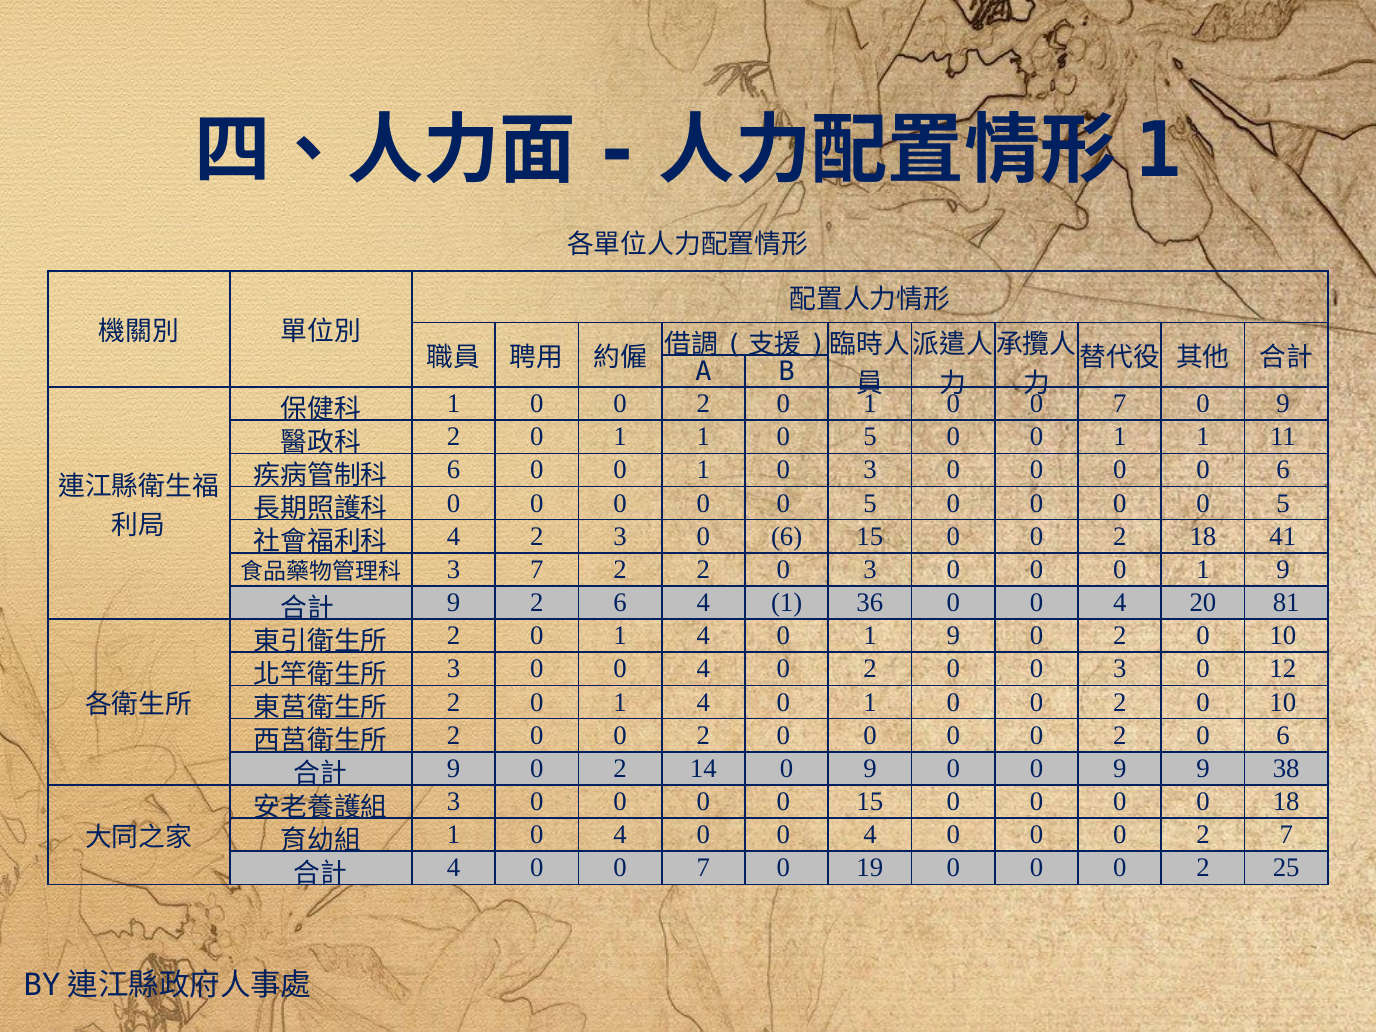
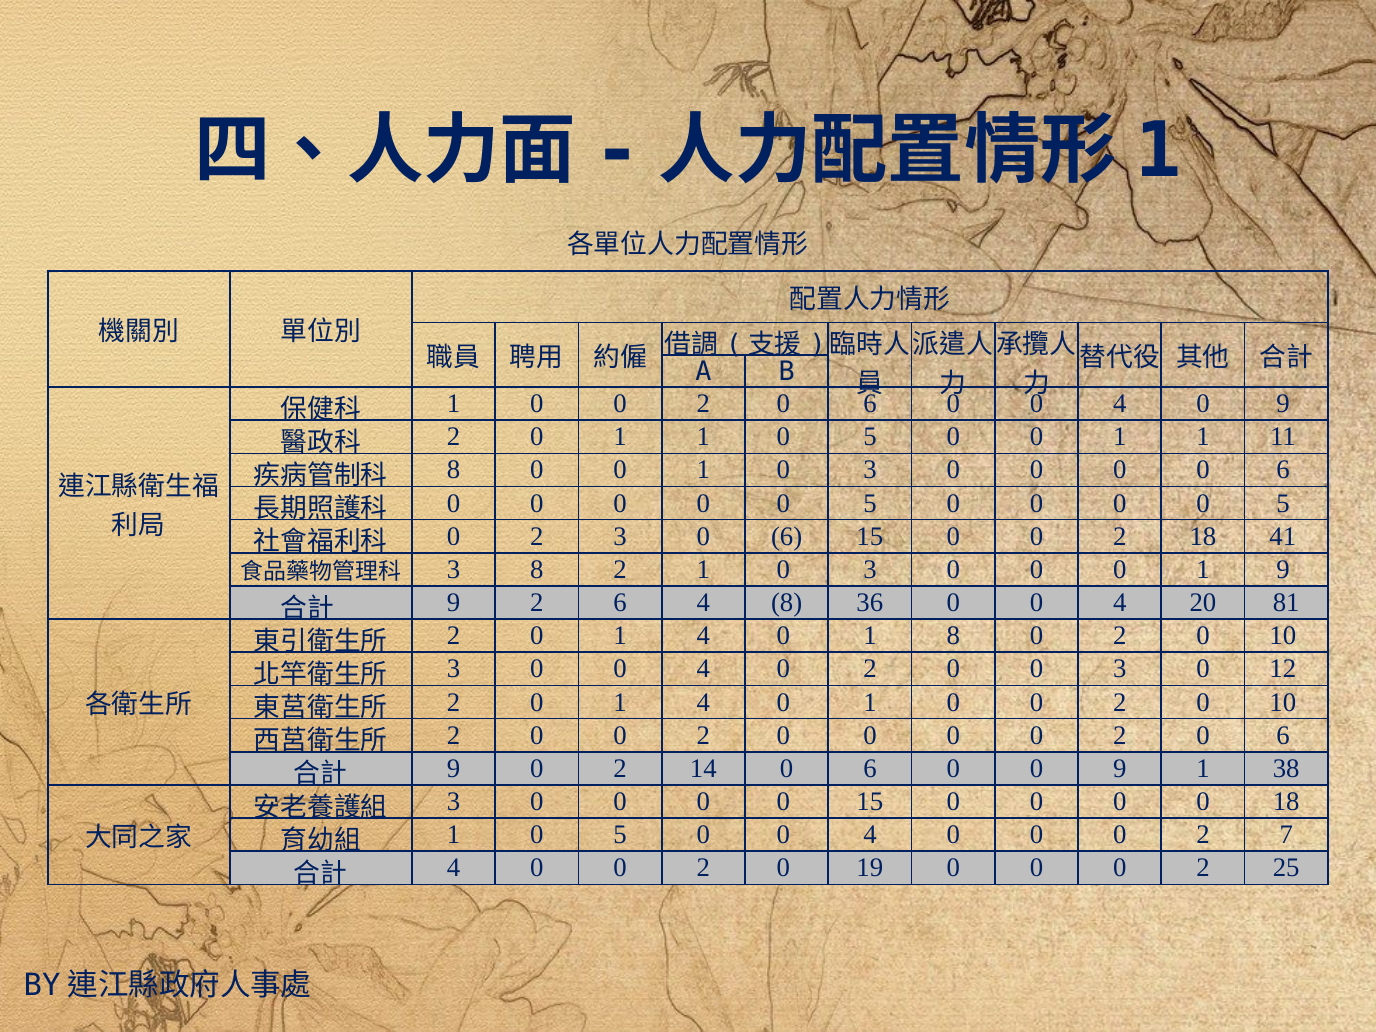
1 at (870, 404): 1 -> 6
7 at (1120, 404): 7 -> 4
6 at (454, 470): 6 -> 8
4 at (454, 536): 4 -> 0
3 7: 7 -> 8
2 2: 2 -> 1
4 1: 1 -> 8
4 0 1 9: 9 -> 8
14 0 9: 9 -> 6
9 9: 9 -> 1
4 at (620, 835): 4 -> 5
4 0 0 7: 7 -> 2
